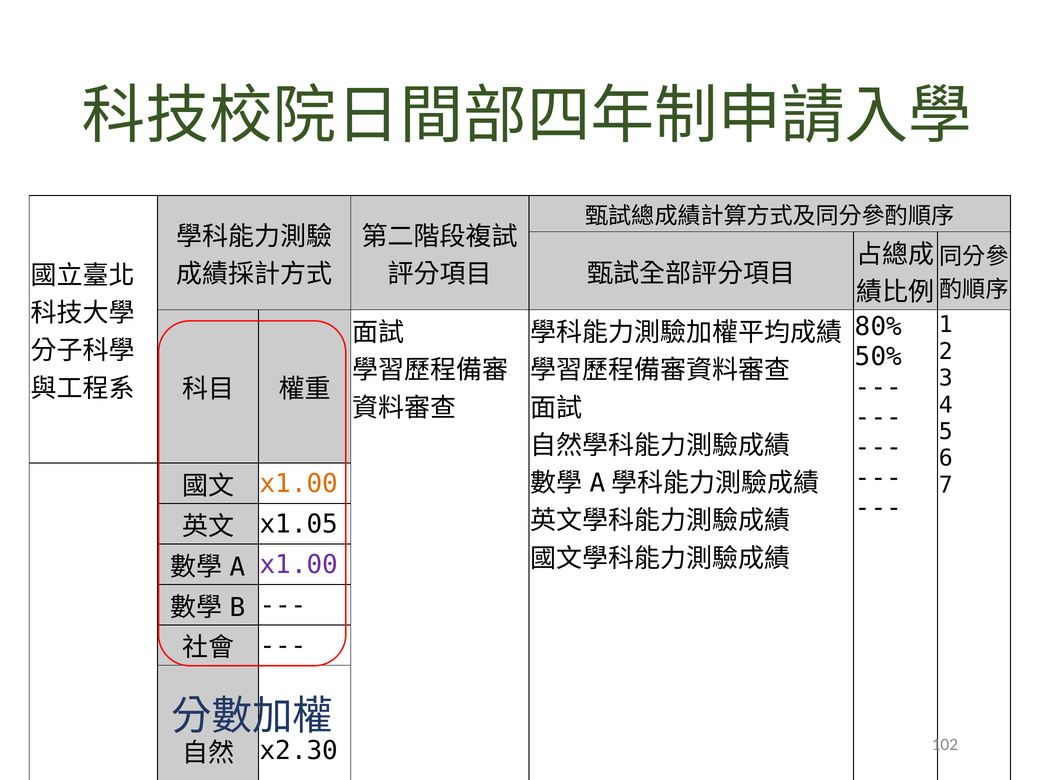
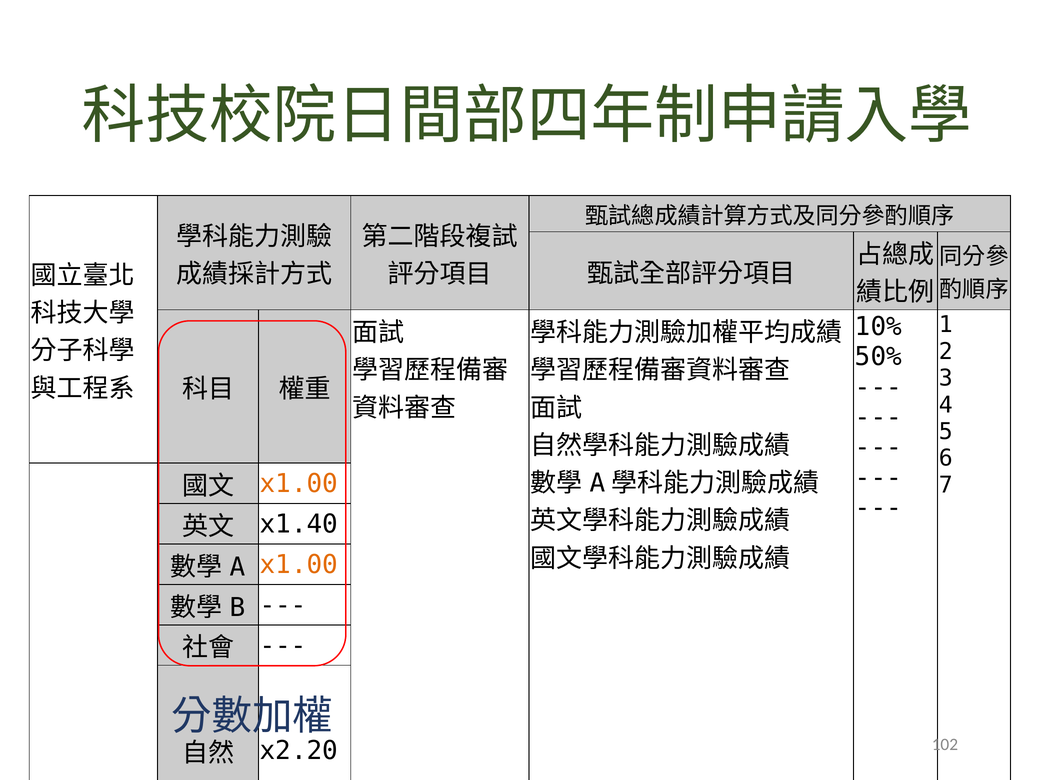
80%: 80% -> 10%
x1.05: x1.05 -> x1.40
x1.00 at (299, 565) colour: purple -> orange
x2.30: x2.30 -> x2.20
